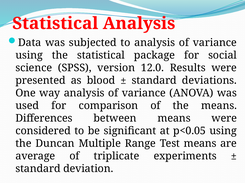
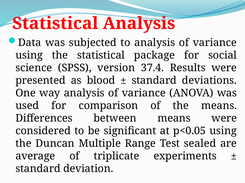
12.0: 12.0 -> 37.4
Test means: means -> sealed
